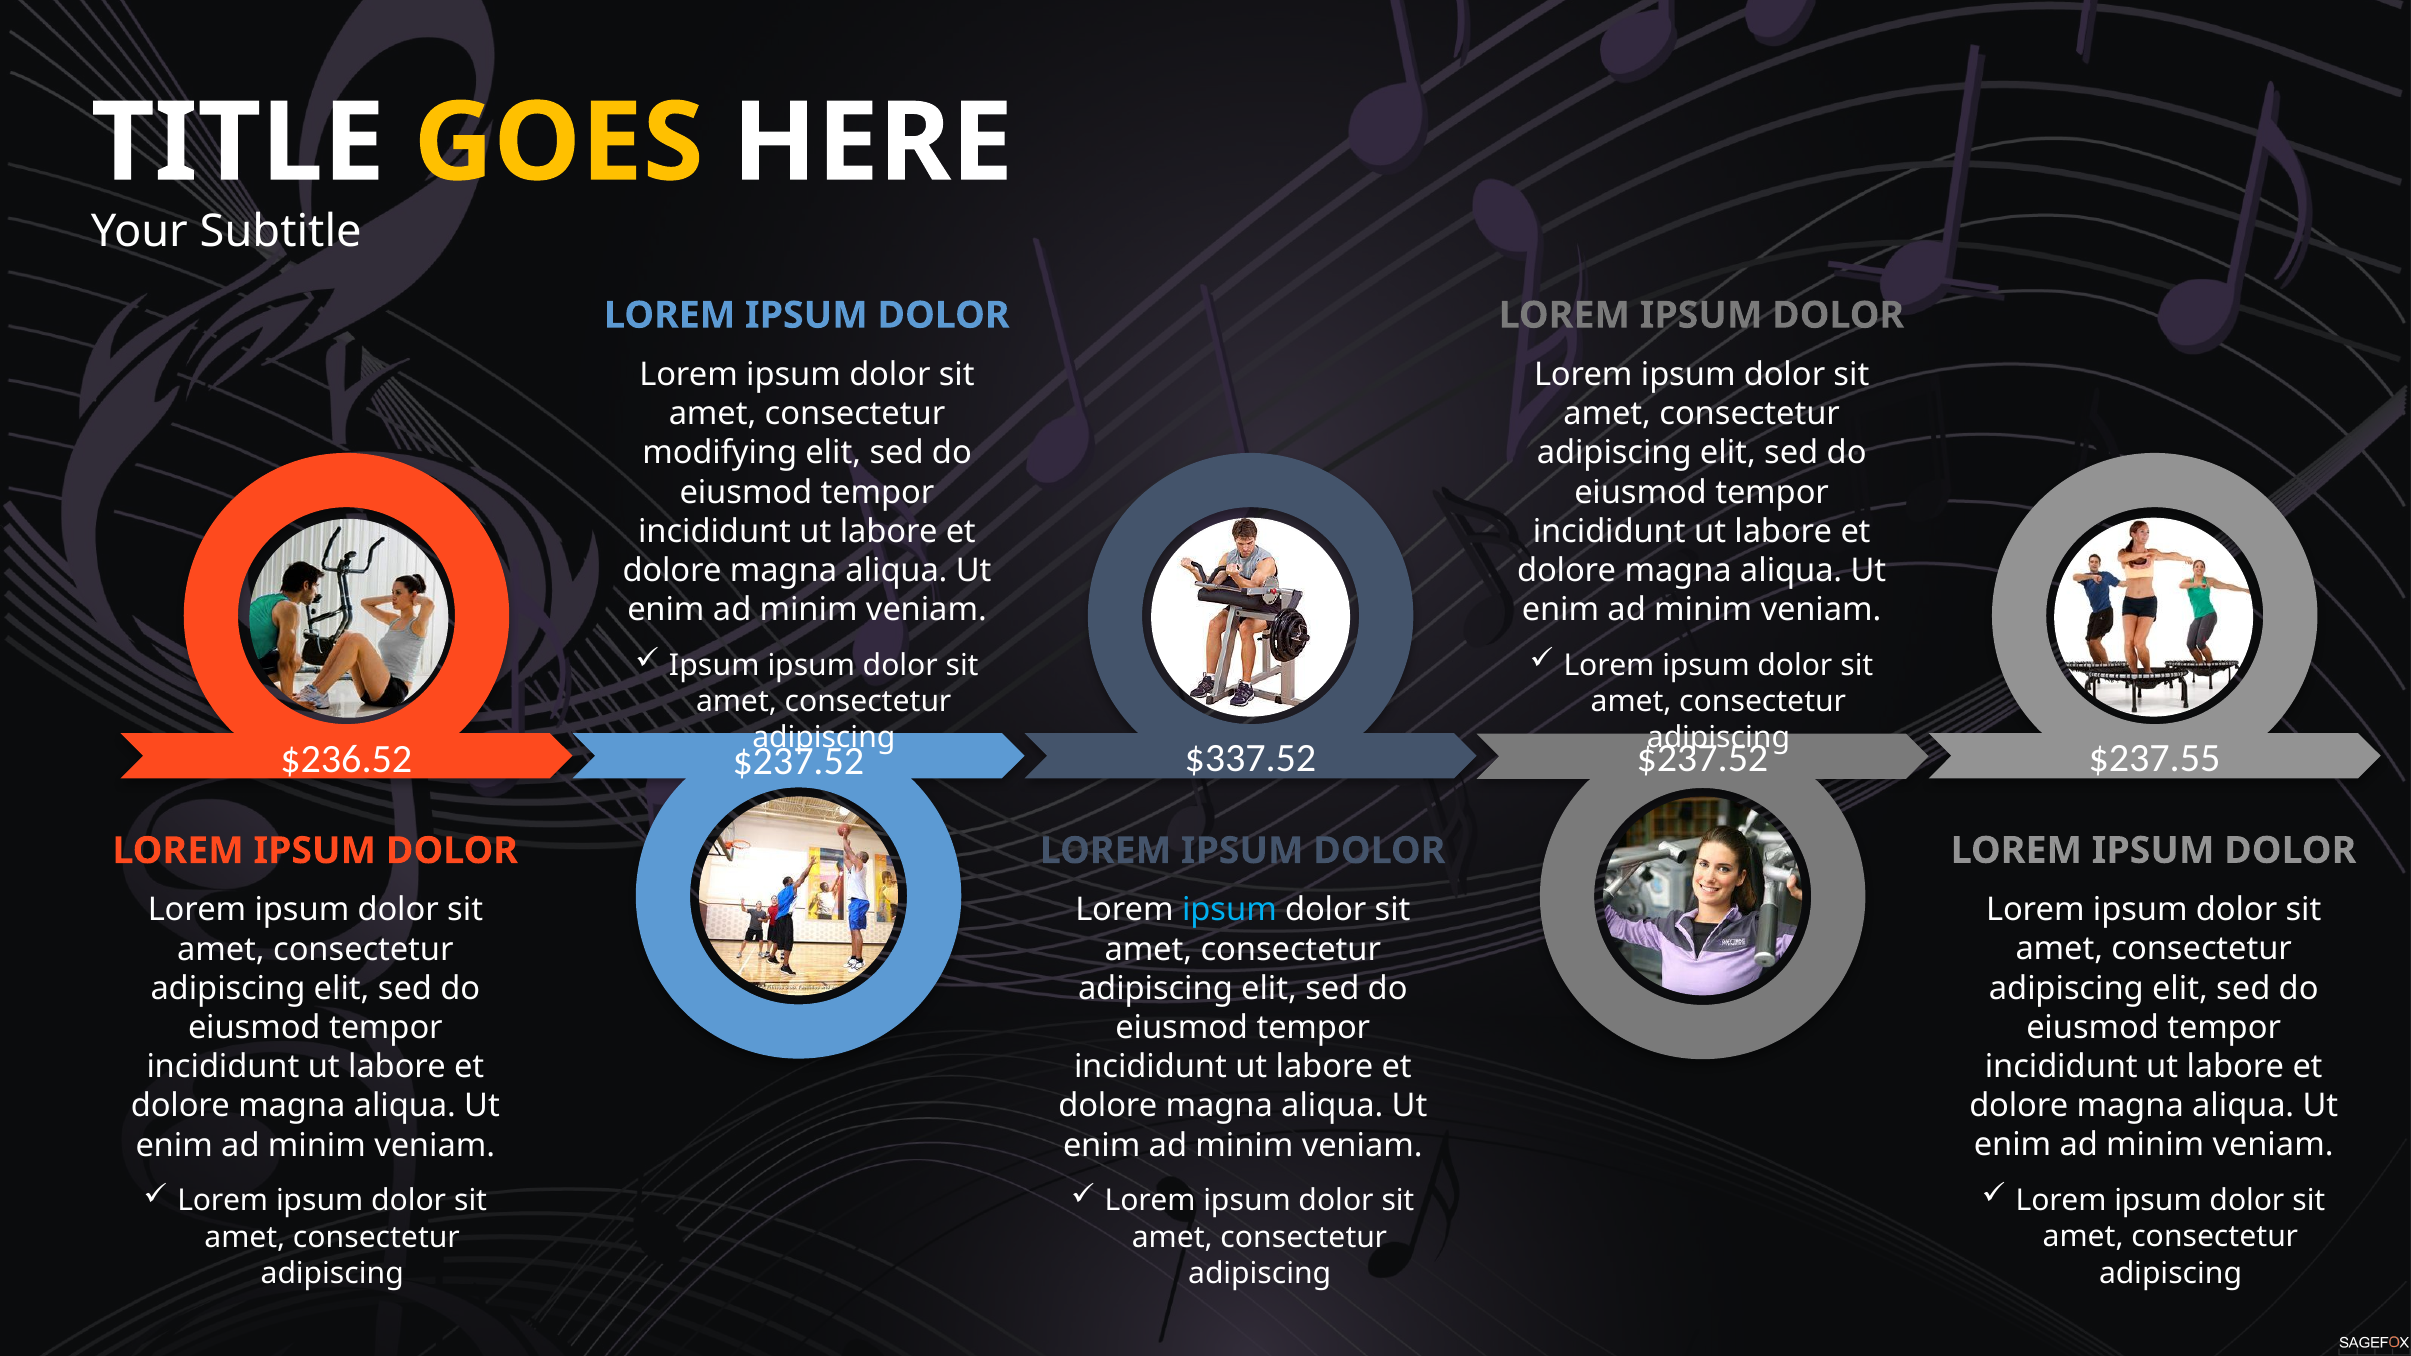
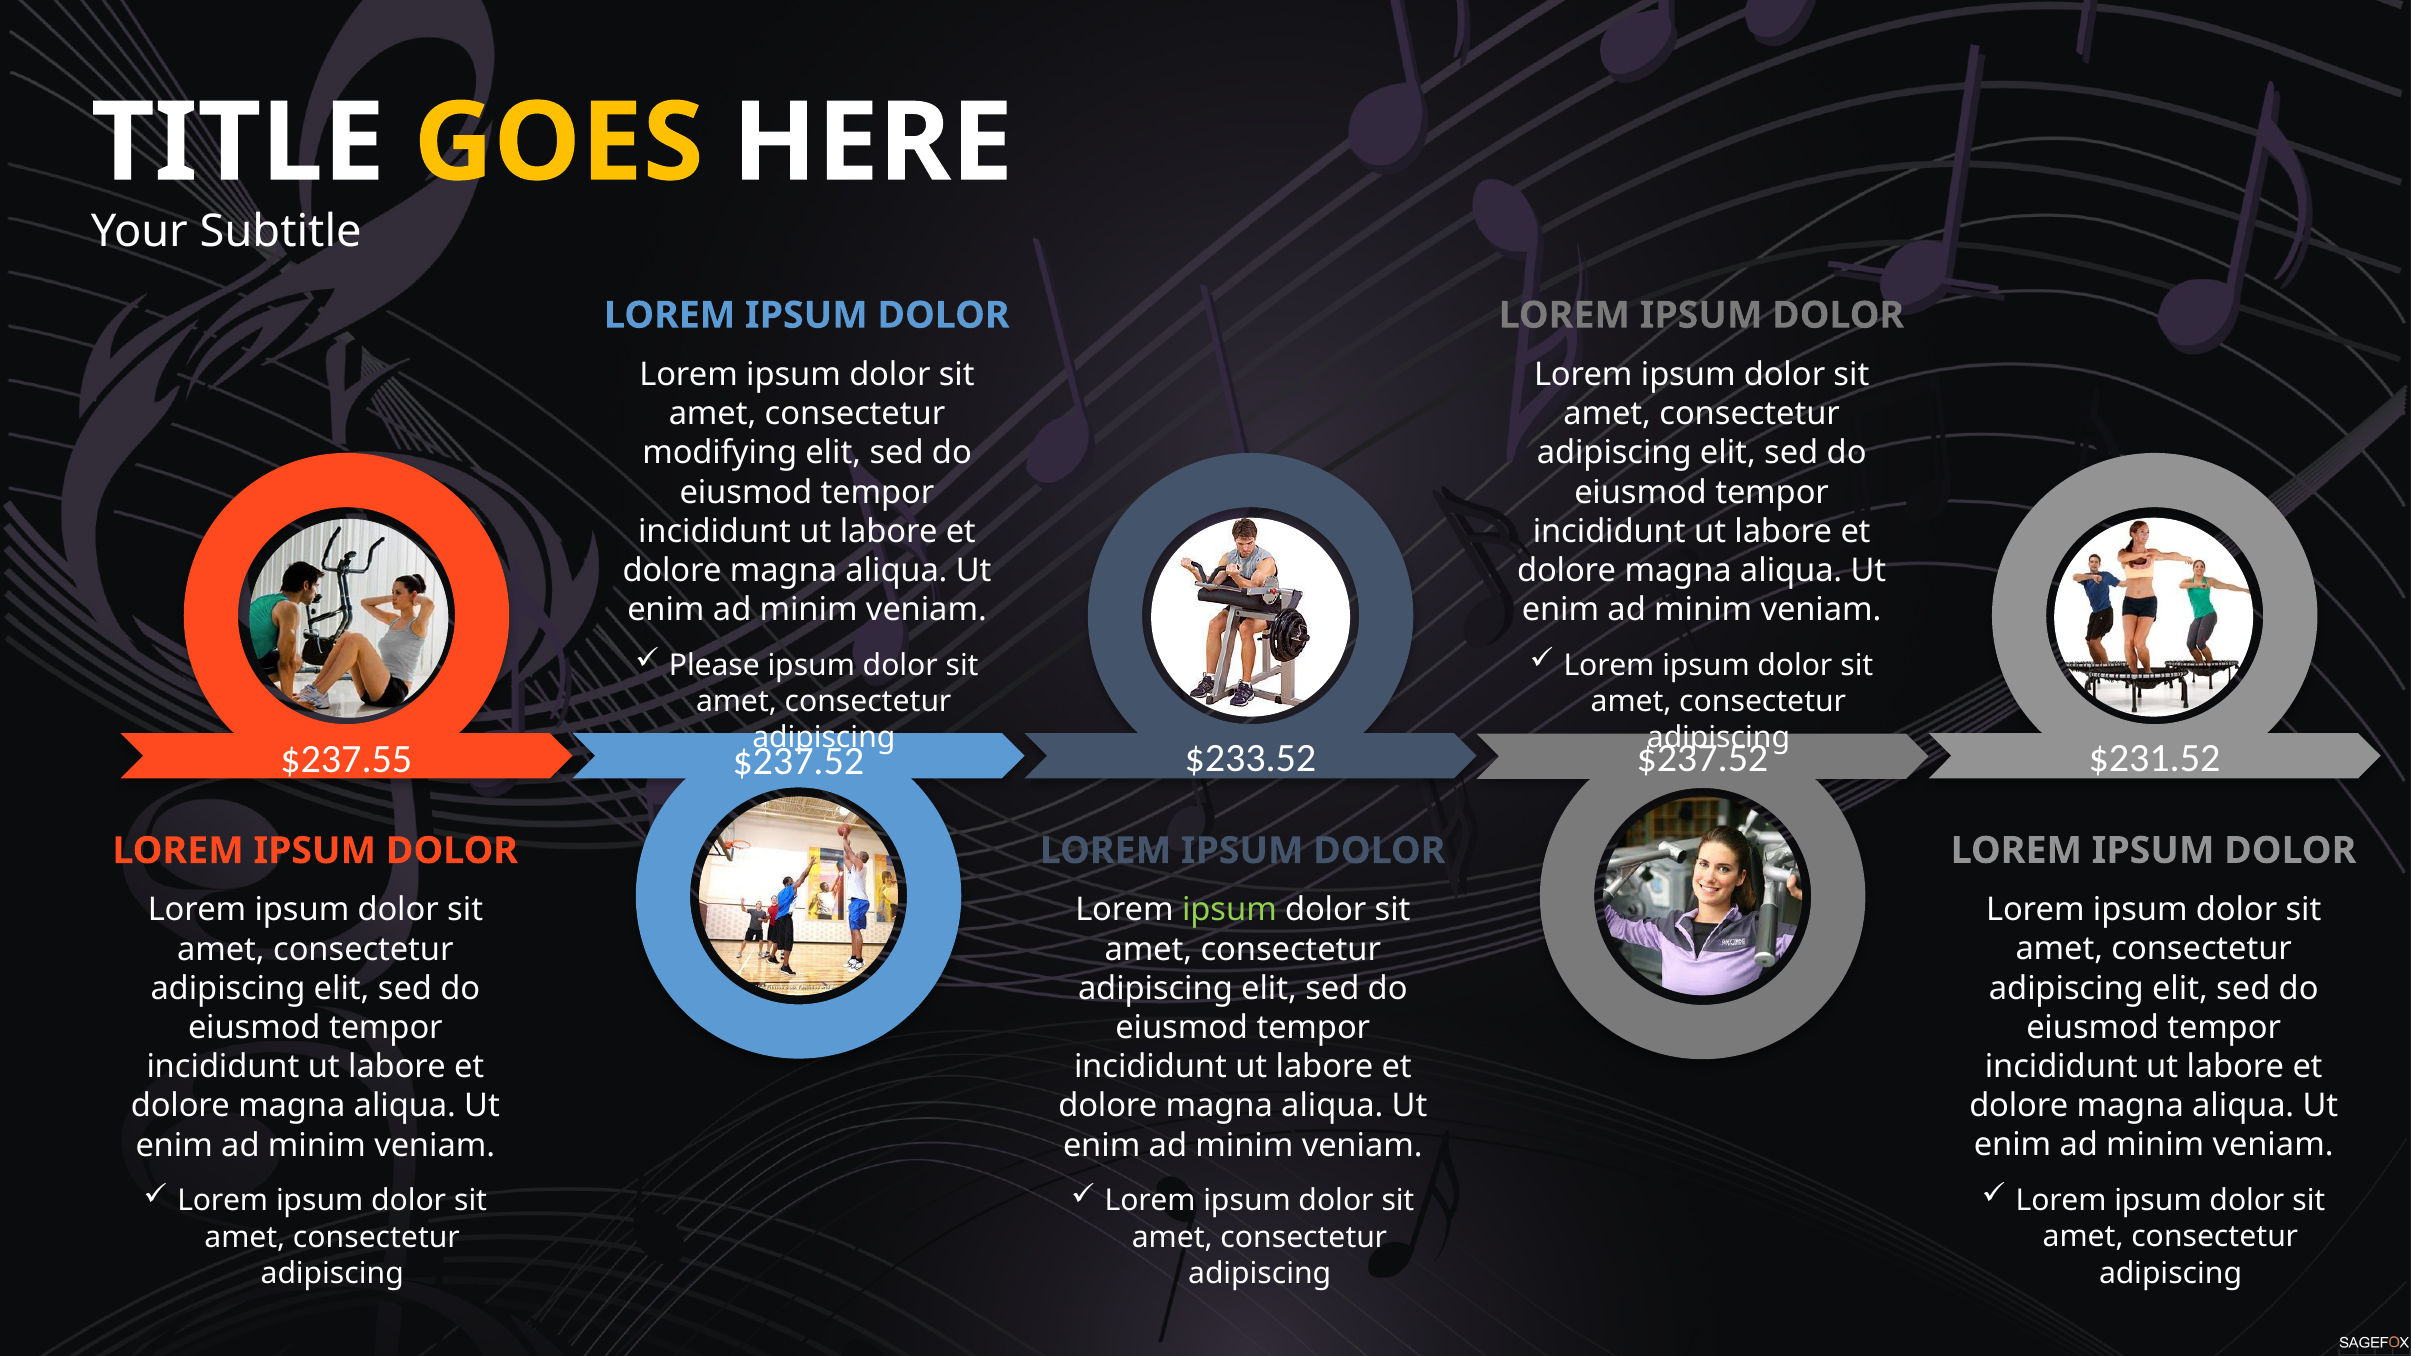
Ipsum at (714, 666): Ipsum -> Please
$236.52: $236.52 -> $237.55
$337.52: $337.52 -> $233.52
$237.55: $237.55 -> $231.52
ipsum at (1229, 910) colour: light blue -> light green
